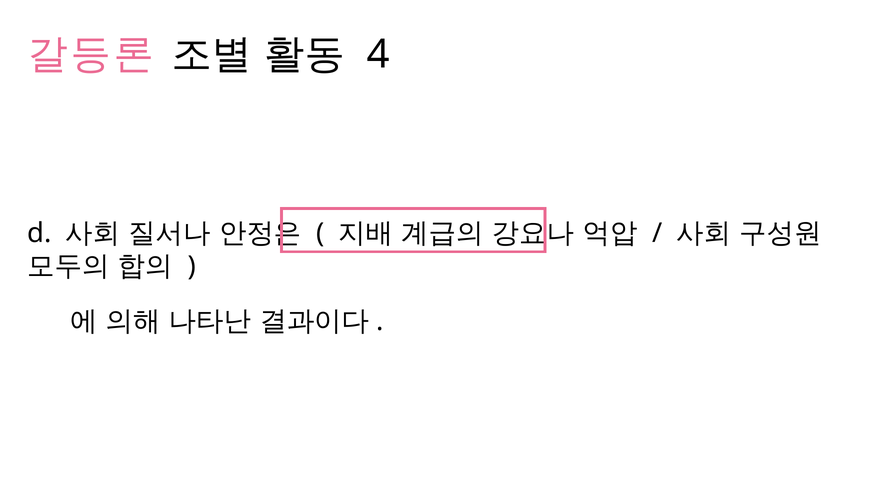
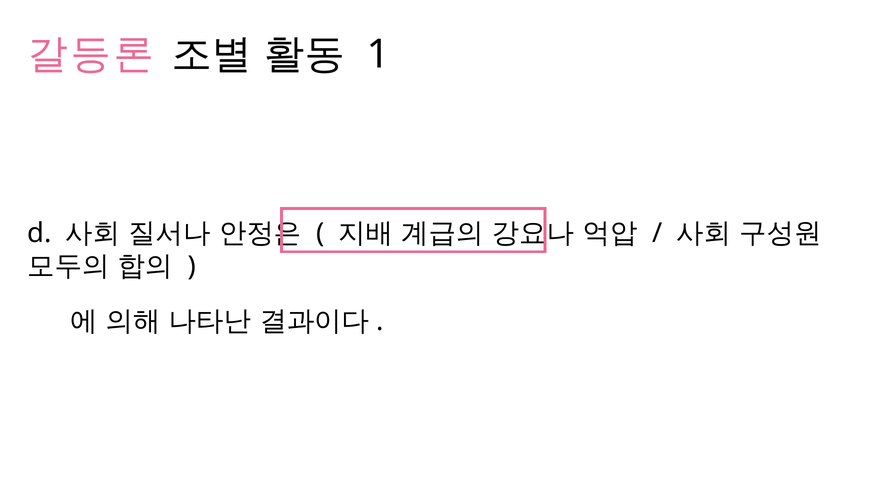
4: 4 -> 1
